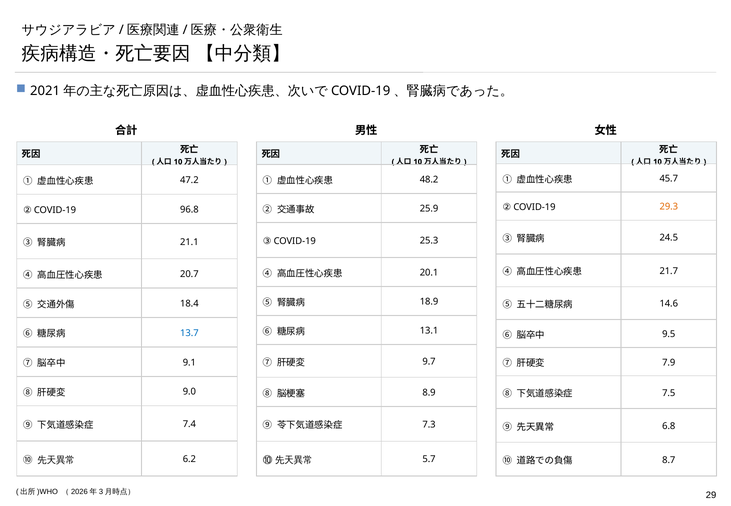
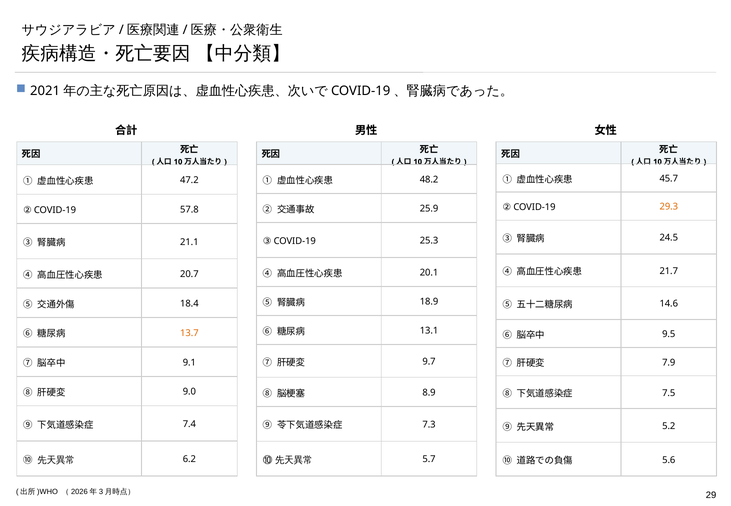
96.8: 96.8 -> 57.8
13.7 colour: blue -> orange
6.8: 6.8 -> 5.2
8.7: 8.7 -> 5.6
